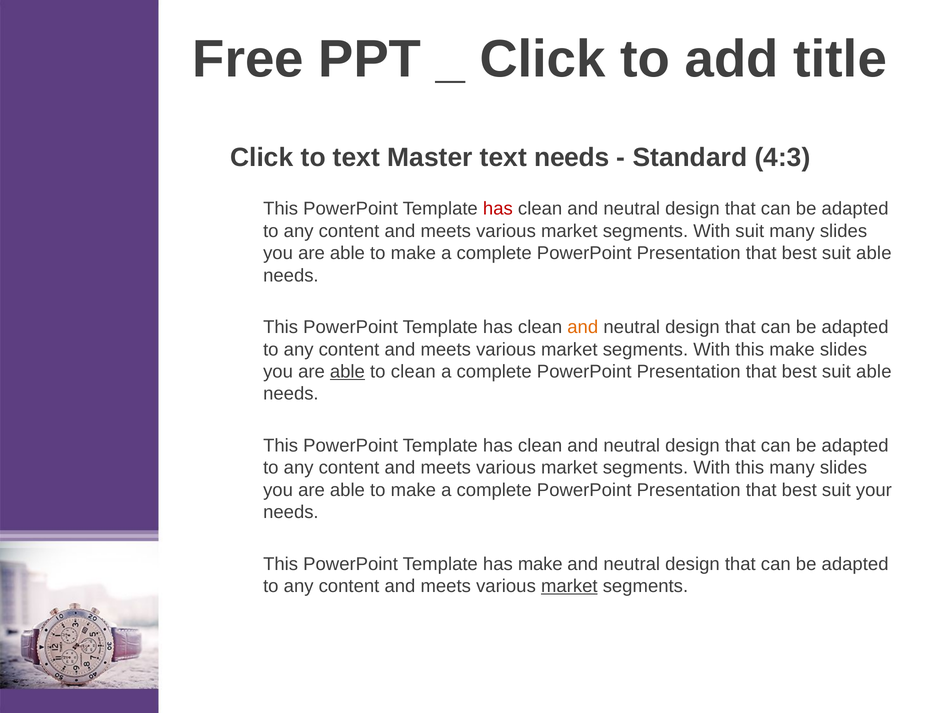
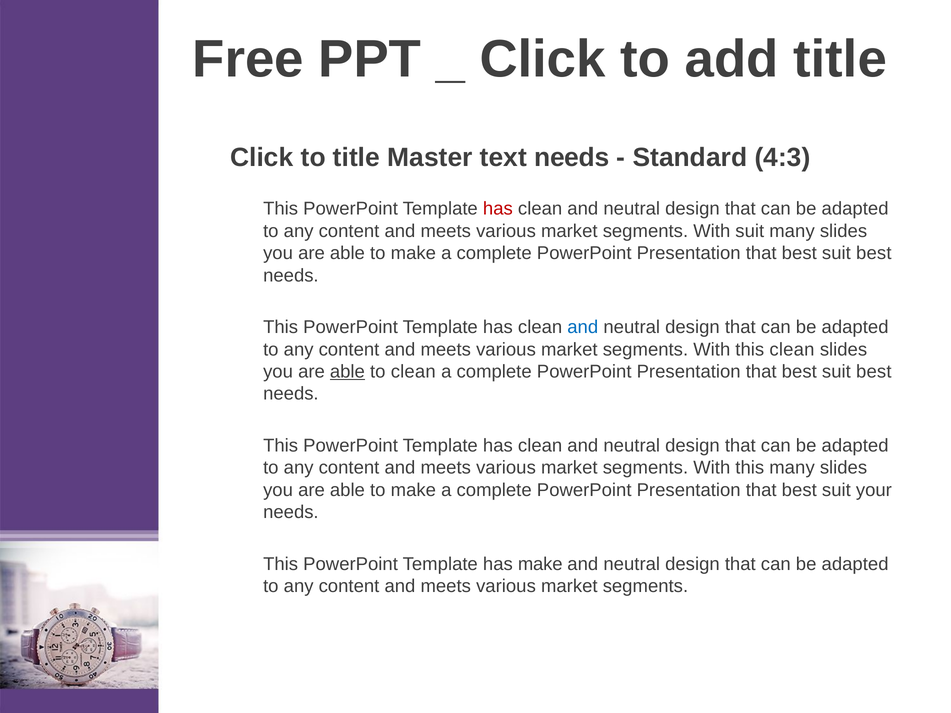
to text: text -> title
able at (874, 253): able -> best
and at (583, 327) colour: orange -> blue
this make: make -> clean
able at (874, 372): able -> best
market at (569, 586) underline: present -> none
